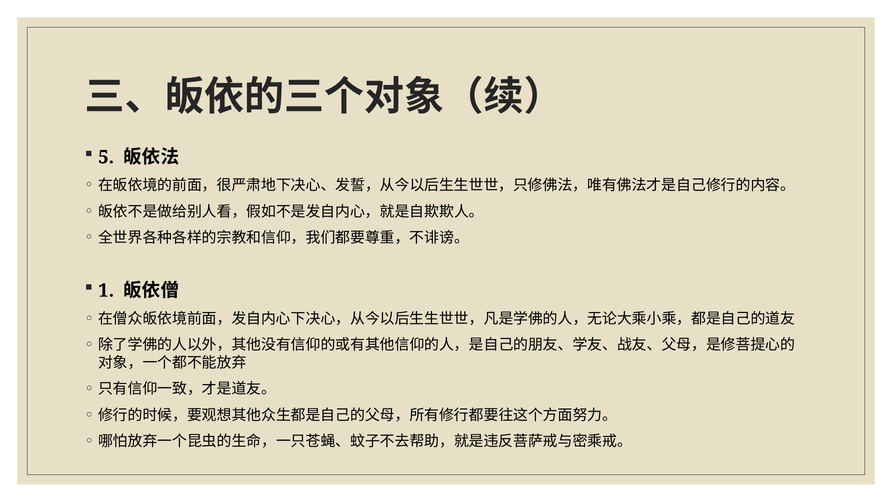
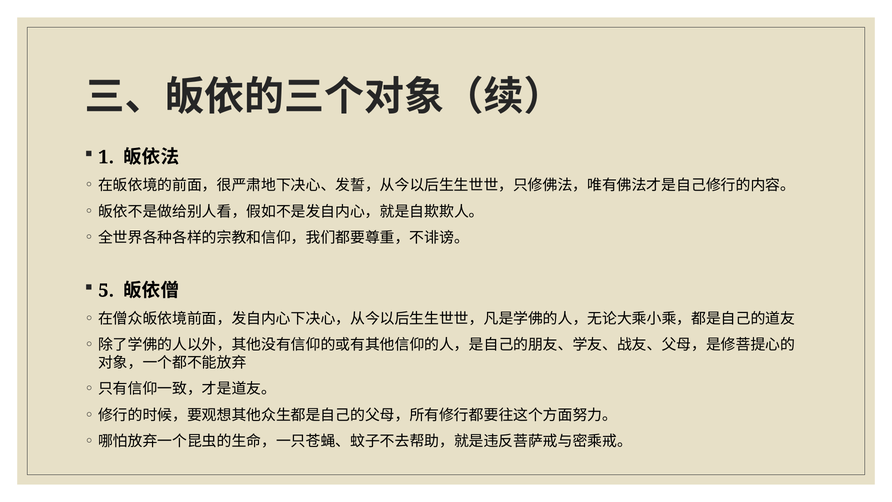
5: 5 -> 1
1: 1 -> 5
